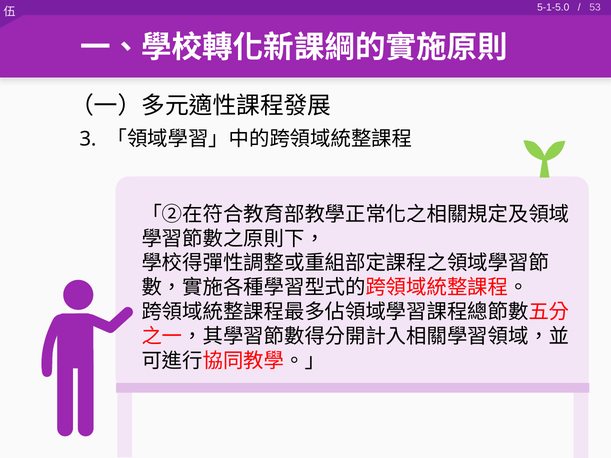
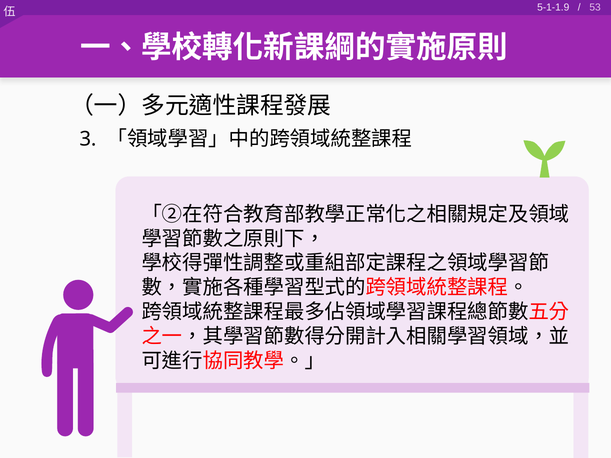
5-1-5.0: 5-1-5.0 -> 5-1-1.9
